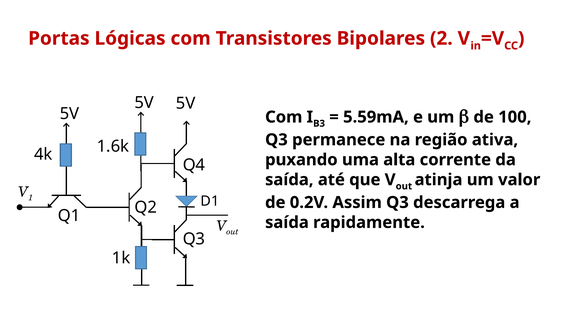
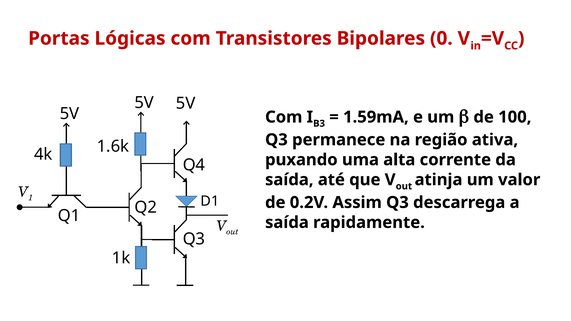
2: 2 -> 0
5.59mA: 5.59mA -> 1.59mA
